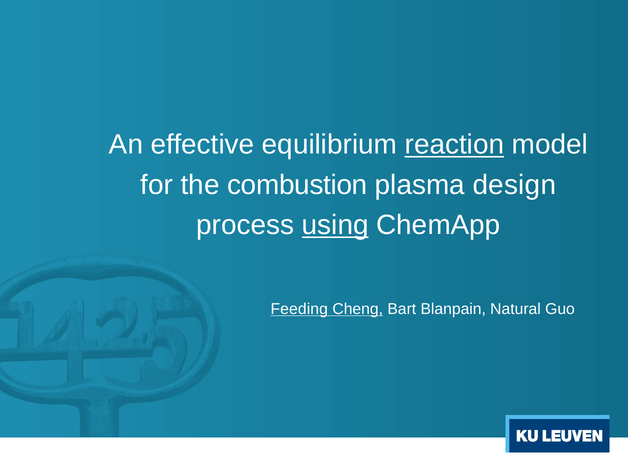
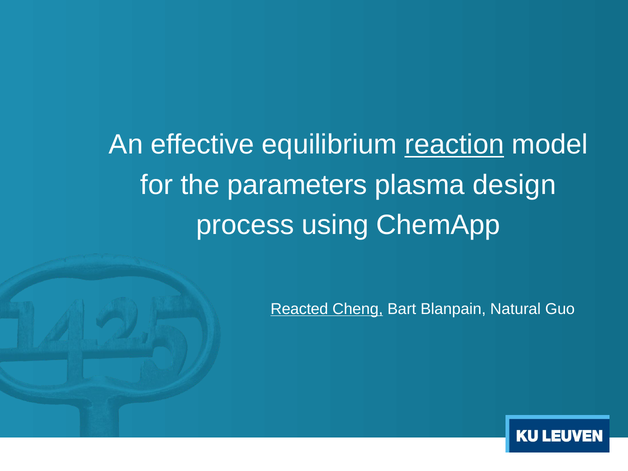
combustion: combustion -> parameters
using underline: present -> none
Feeding: Feeding -> Reacted
